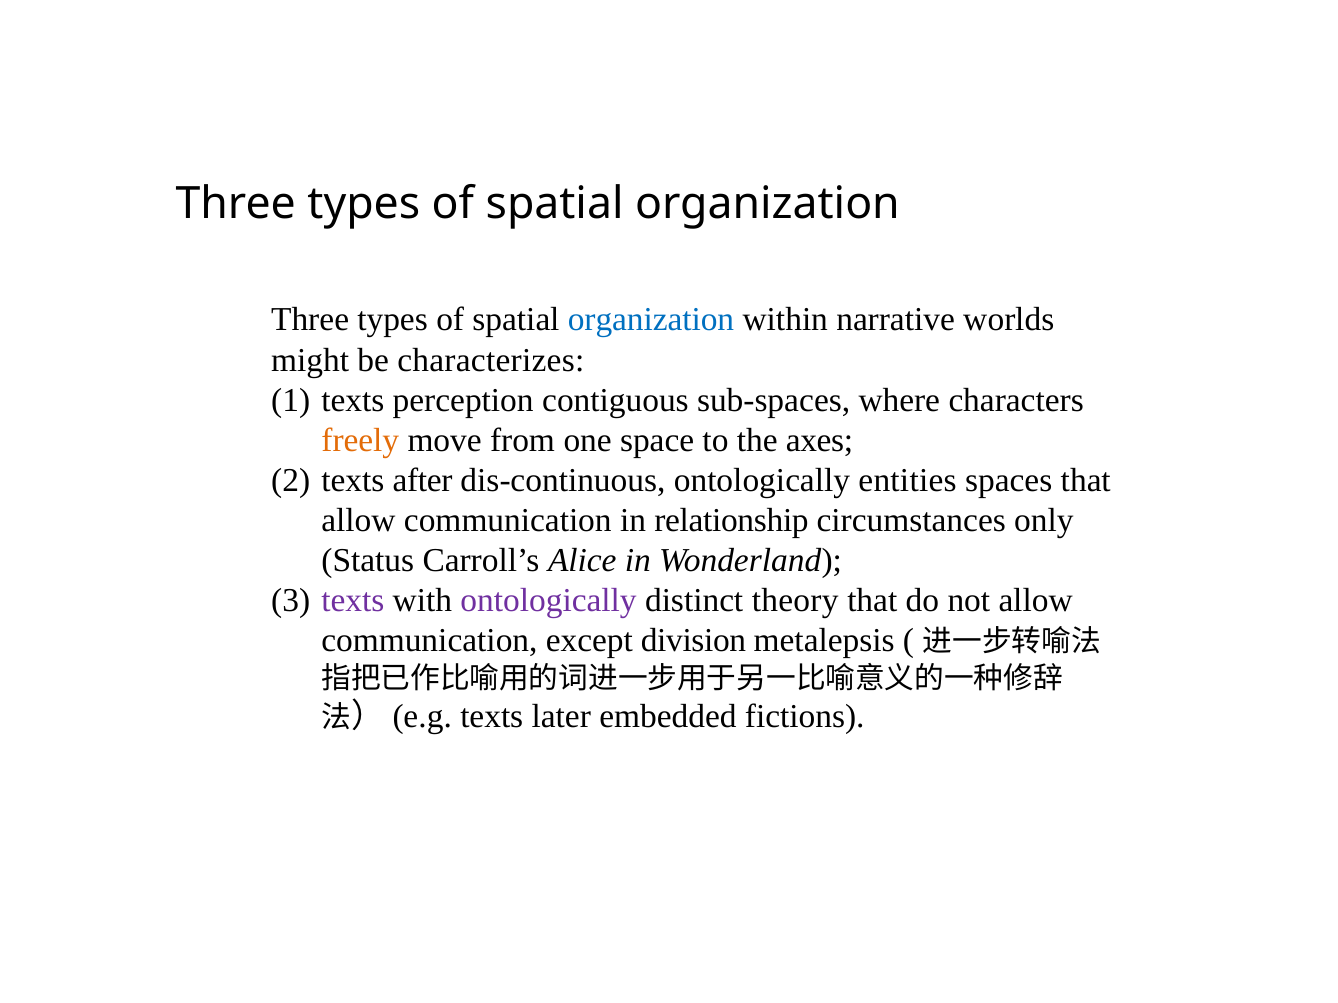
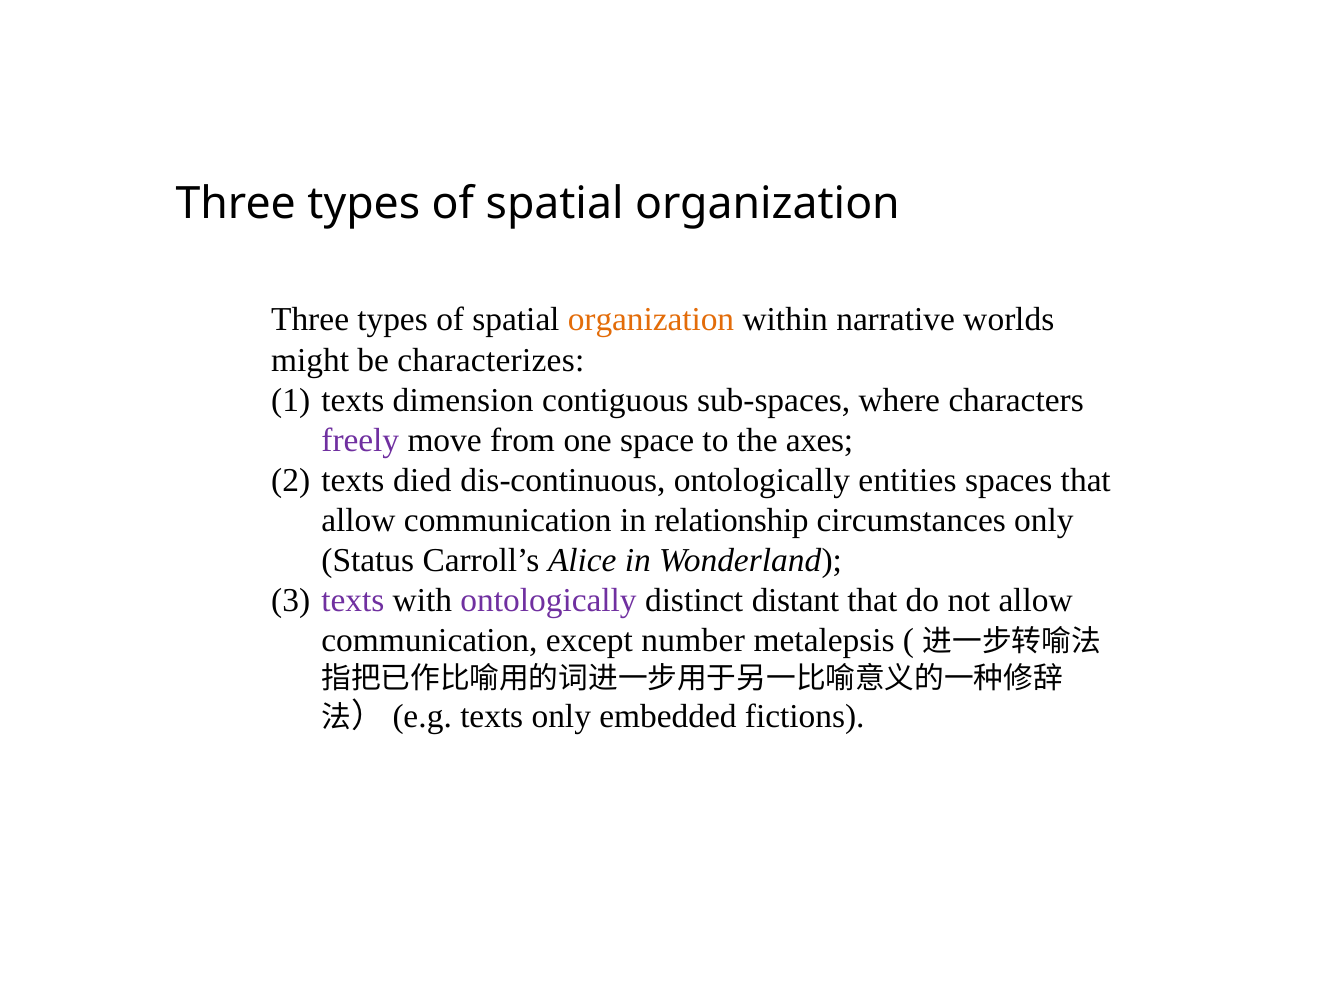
organization at (651, 320) colour: blue -> orange
perception: perception -> dimension
freely colour: orange -> purple
after: after -> died
theory: theory -> distant
division: division -> number
texts later: later -> only
